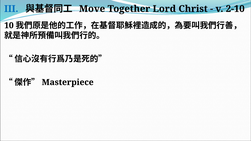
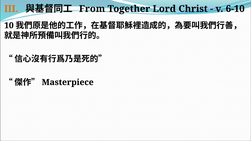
III colour: blue -> orange
Move: Move -> From
2-10: 2-10 -> 6-10
